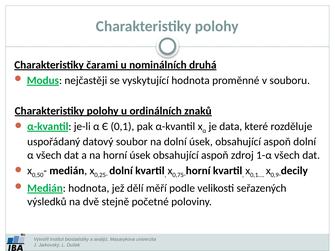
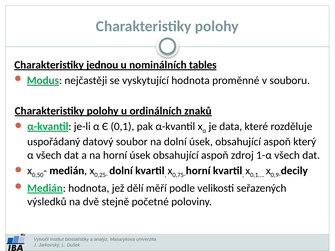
čarami: čarami -> jednou
druhá: druhá -> tables
aspoň dolní: dolní -> který
